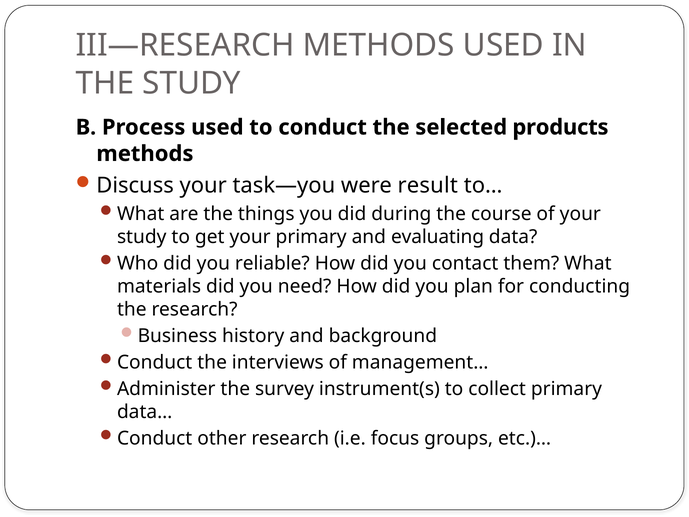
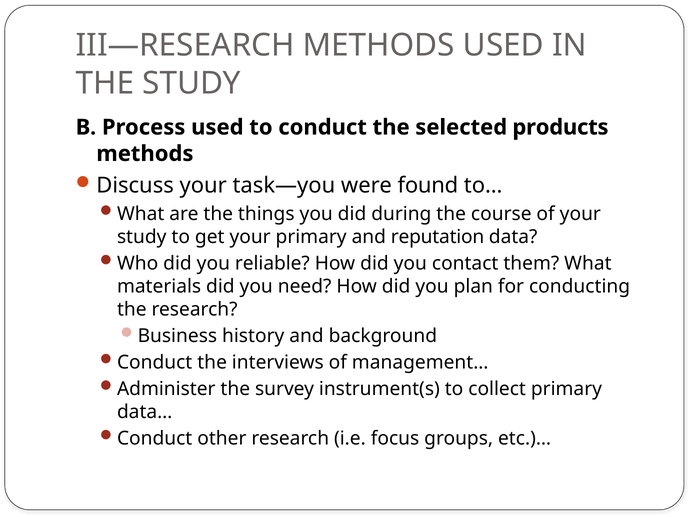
result: result -> found
evaluating: evaluating -> reputation
